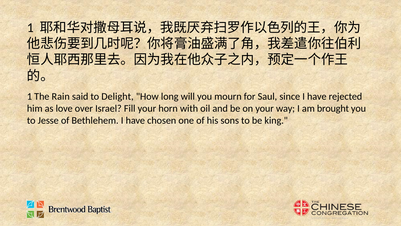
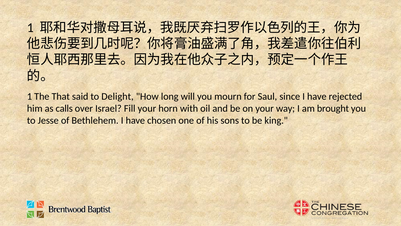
Rain: Rain -> That
love: love -> calls
